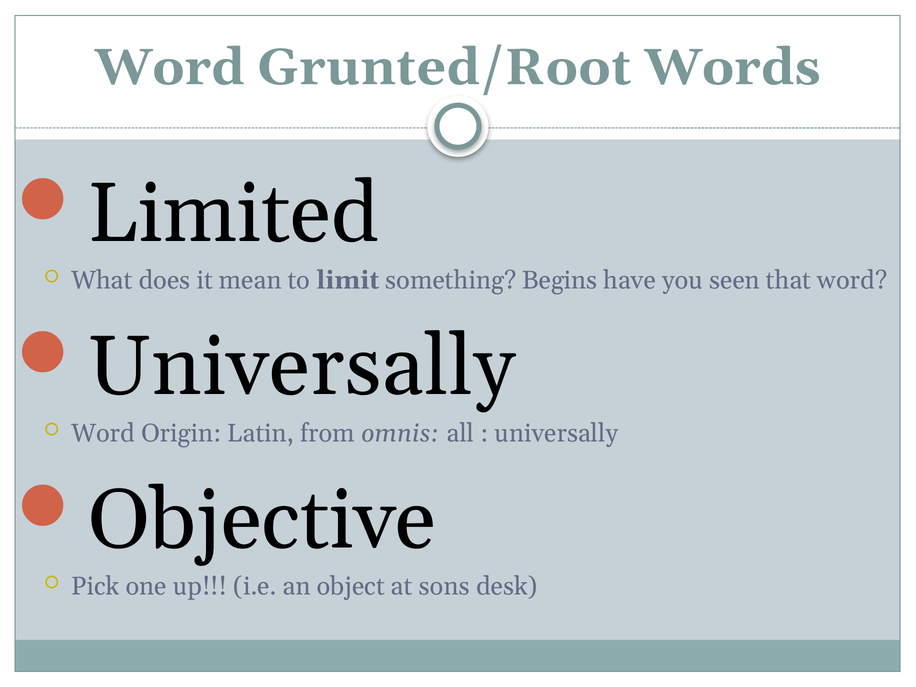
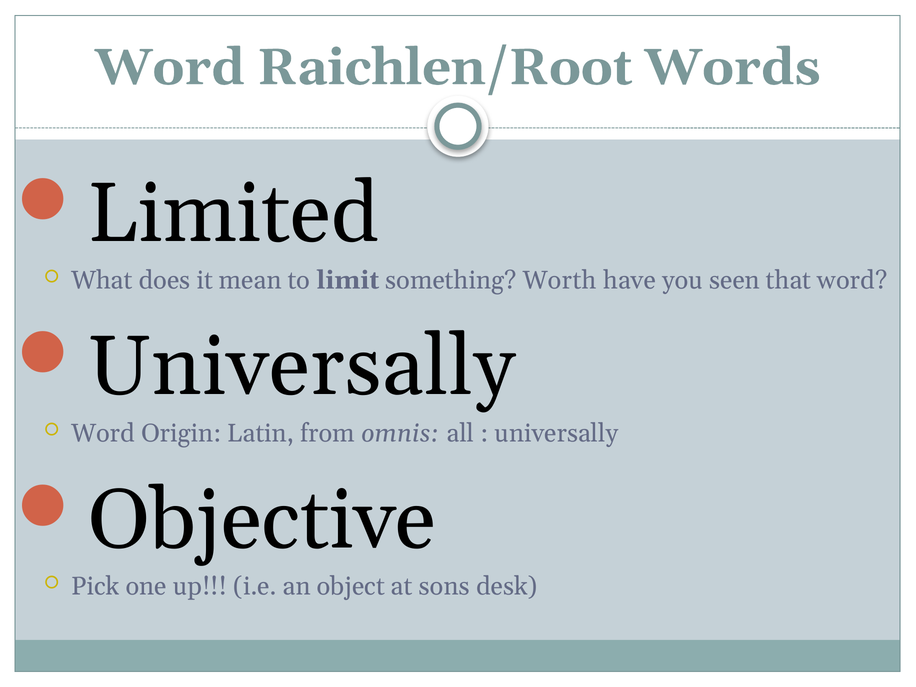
Grunted/Root: Grunted/Root -> Raichlen/Root
Begins: Begins -> Worth
